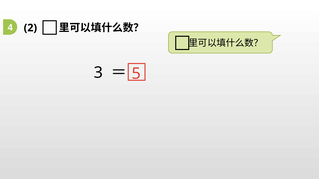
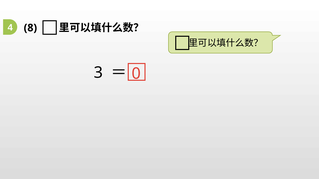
2: 2 -> 8
5: 5 -> 0
